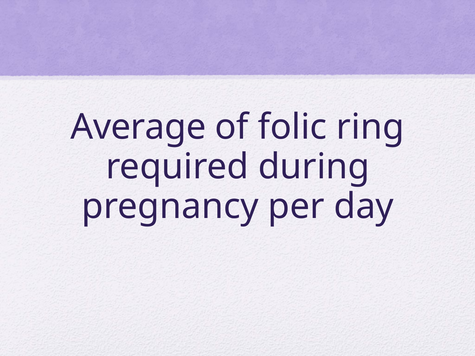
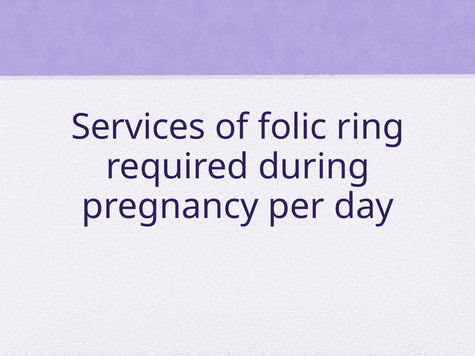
Average: Average -> Services
